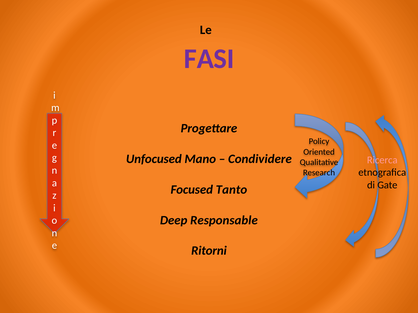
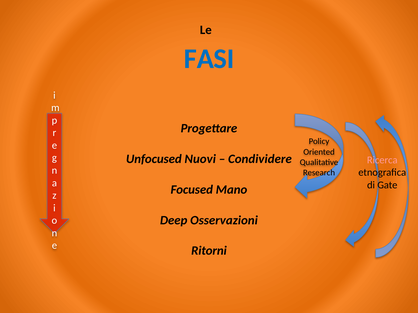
FASI colour: purple -> blue
Mano: Mano -> Nuovi
Tanto: Tanto -> Mano
Responsable: Responsable -> Osservazioni
